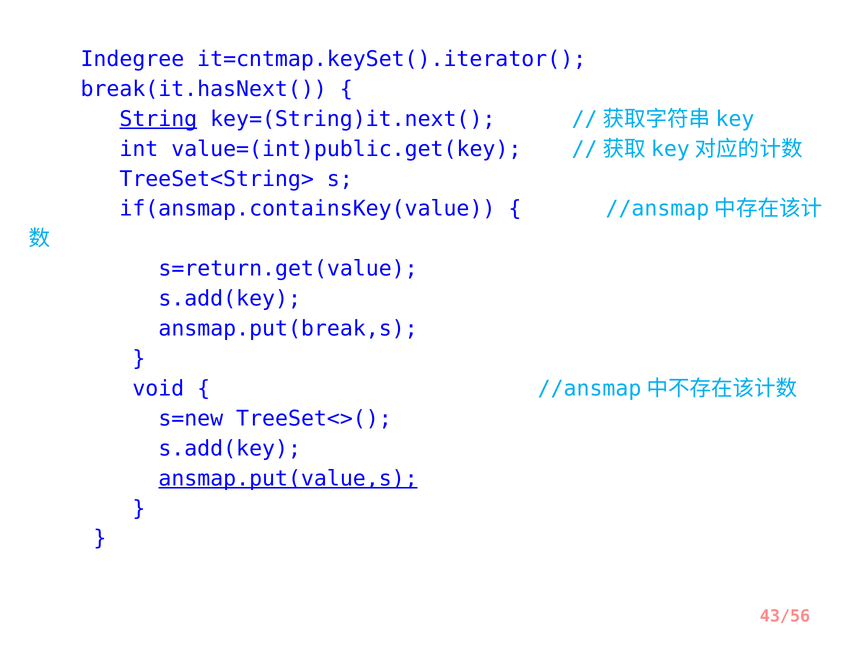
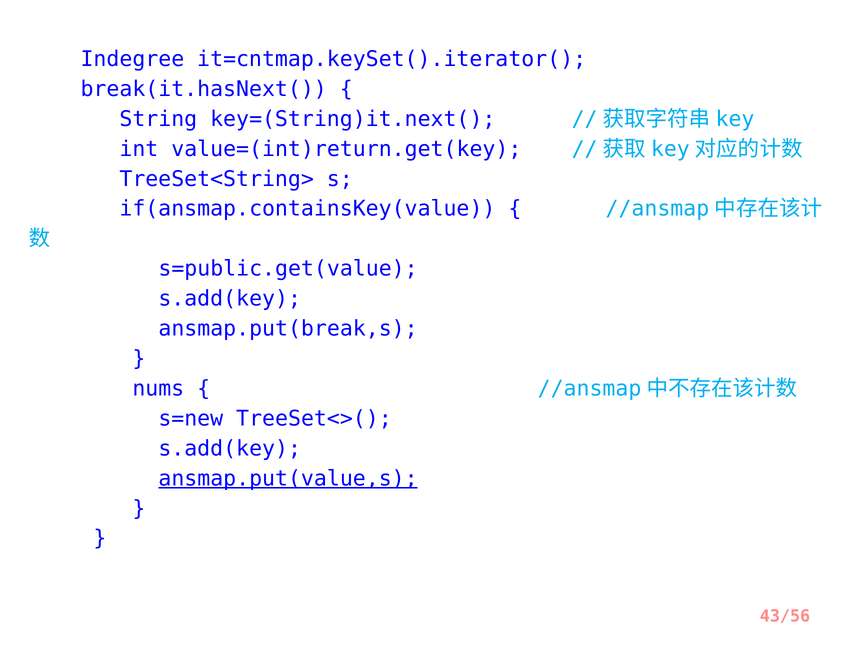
String underline: present -> none
value=(int)public.get(key: value=(int)public.get(key -> value=(int)return.get(key
s=return.get(value: s=return.get(value -> s=public.get(value
void: void -> nums
